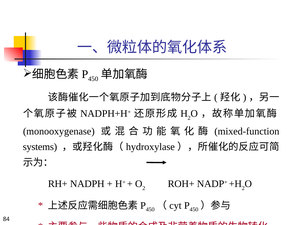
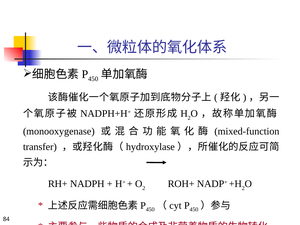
systems: systems -> transfer
